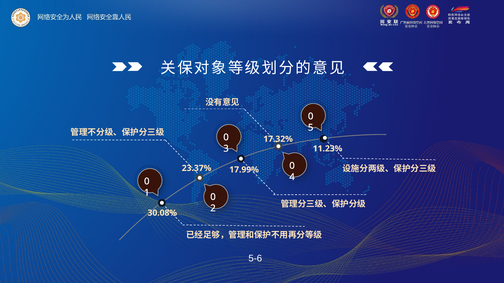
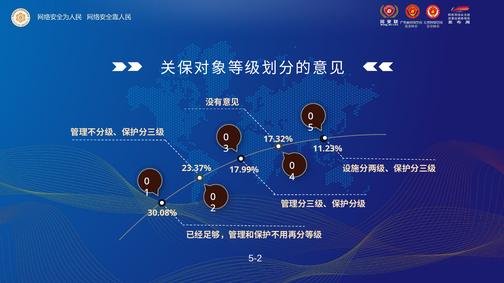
5-6: 5-6 -> 5-2
